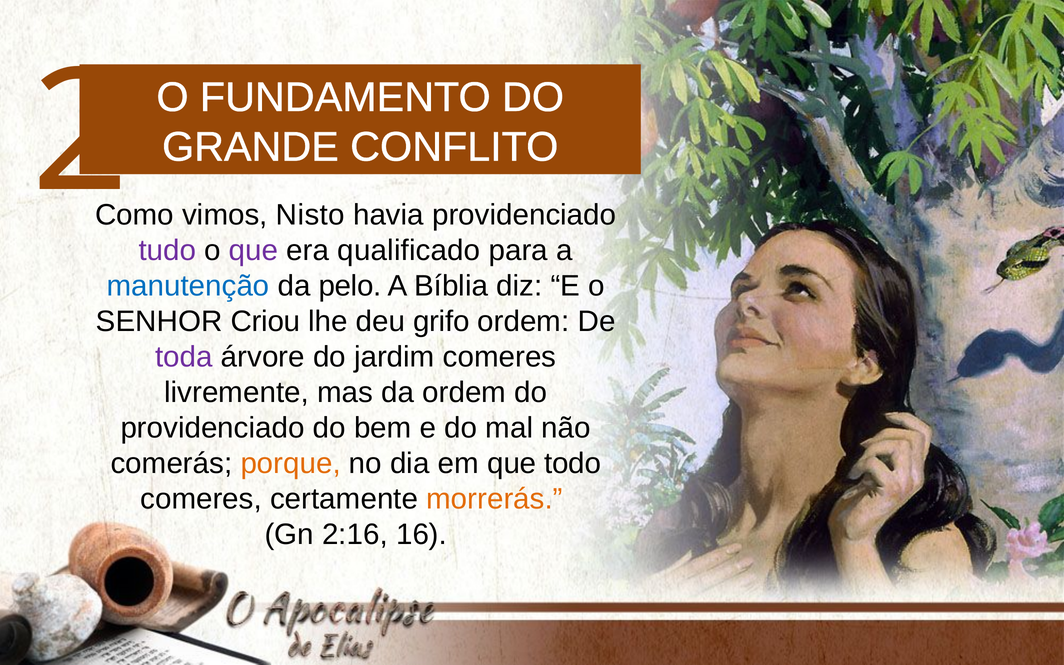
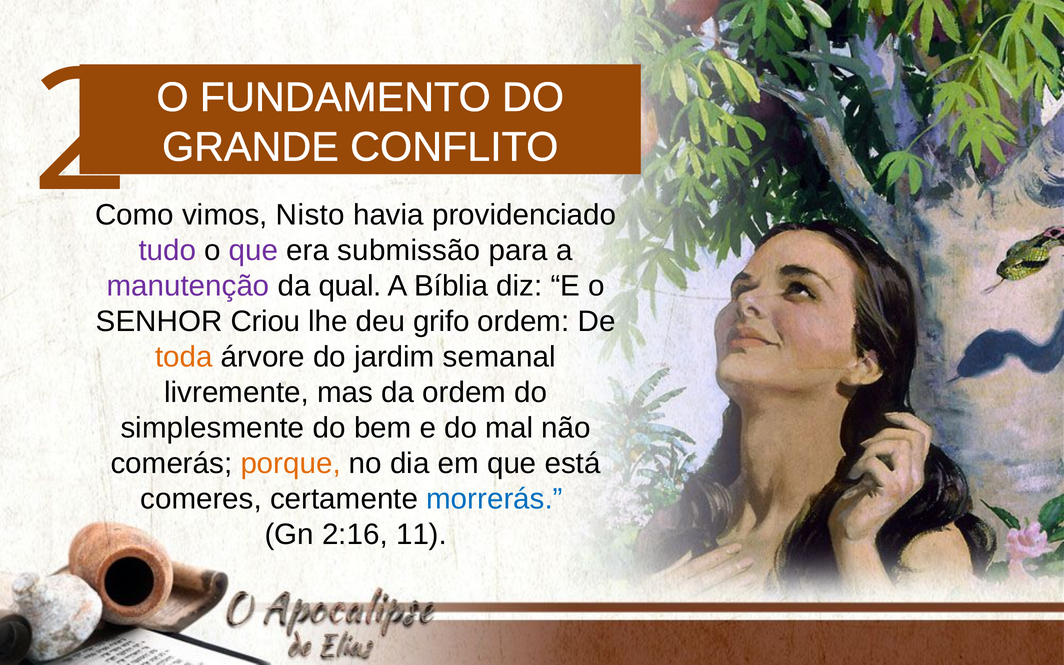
qualificado: qualificado -> submissão
manutenção colour: blue -> purple
pelo: pelo -> qual
toda colour: purple -> orange
jardim comeres: comeres -> semanal
providenciado at (213, 428): providenciado -> simplesmente
todo: todo -> está
morrerás colour: orange -> blue
16: 16 -> 11
